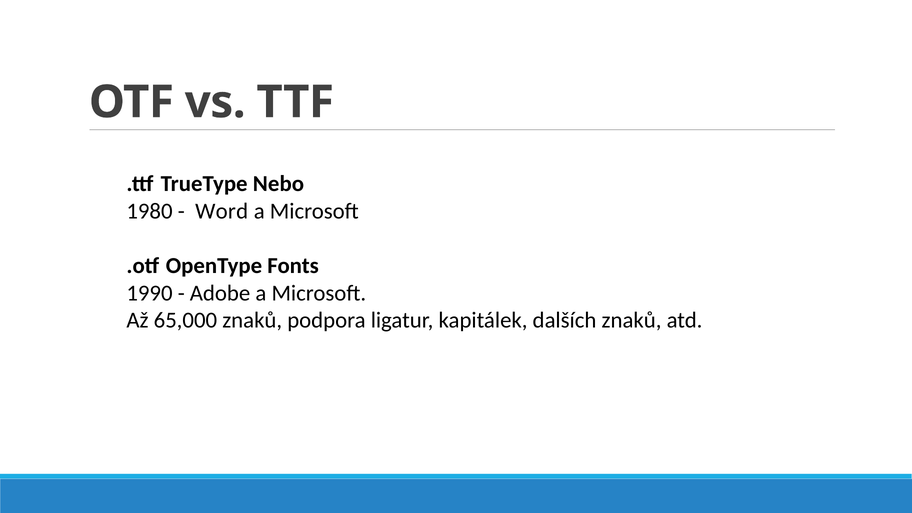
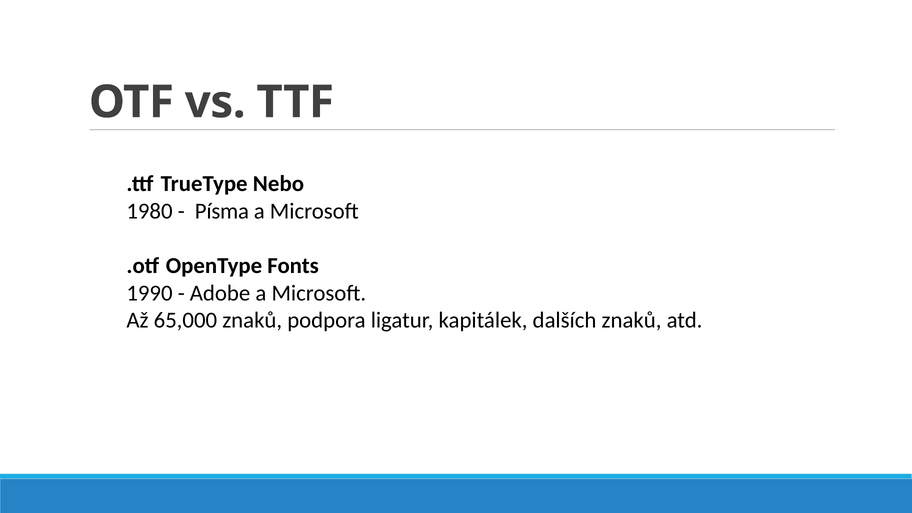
Word: Word -> Písma
